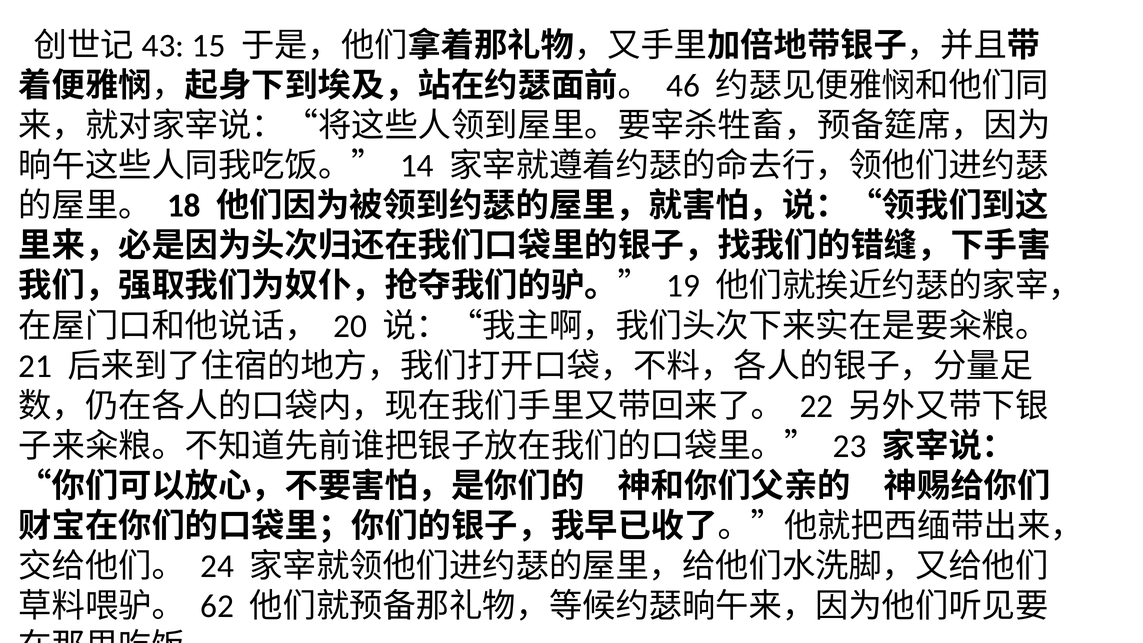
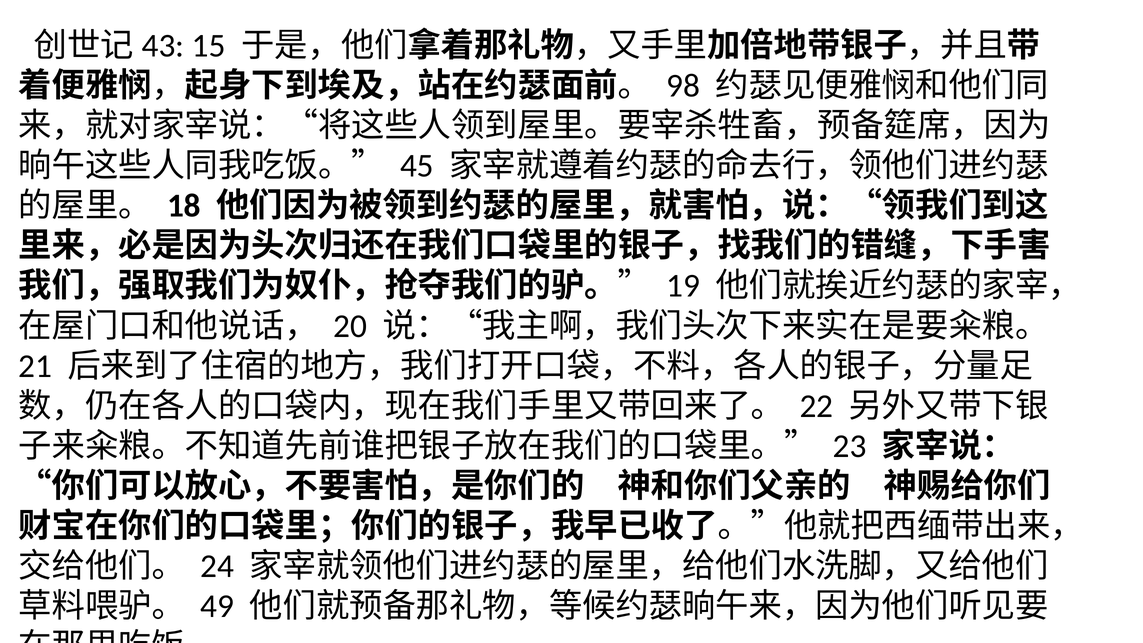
46: 46 -> 98
14: 14 -> 45
62: 62 -> 49
